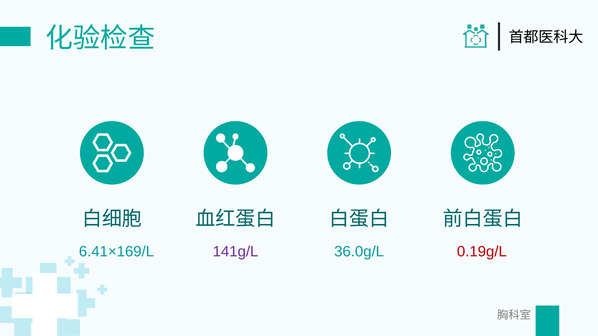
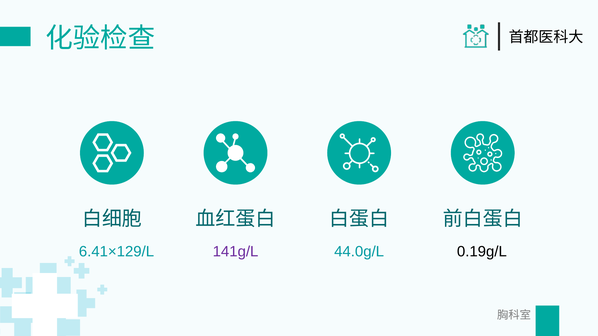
6.41×169/L: 6.41×169/L -> 6.41×129/L
36.0g/L: 36.0g/L -> 44.0g/L
0.19g/L colour: red -> black
